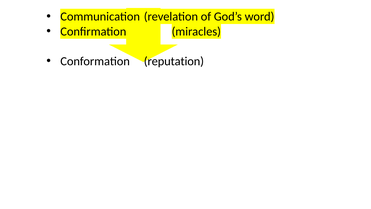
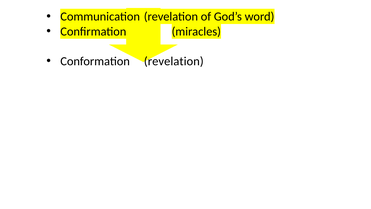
Conformation reputation: reputation -> revelation
